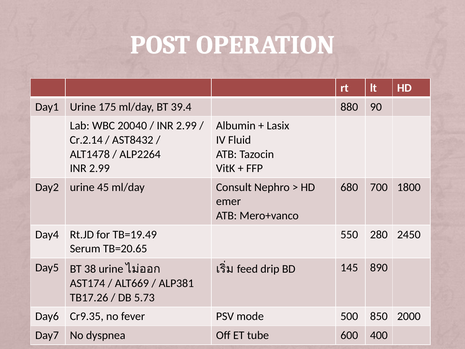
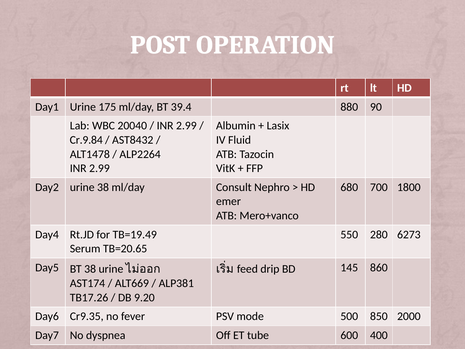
Cr.2.14: Cr.2.14 -> Cr.9.84
urine 45: 45 -> 38
2450: 2450 -> 6273
890: 890 -> 860
5.73: 5.73 -> 9.20
